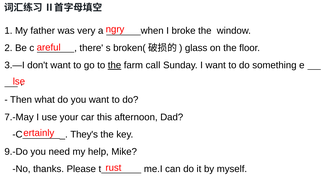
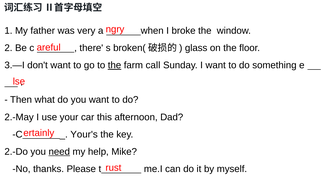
7.-May: 7.-May -> 2.-May
They's: They's -> Your's
9.-Do: 9.-Do -> 2.-Do
need underline: none -> present
